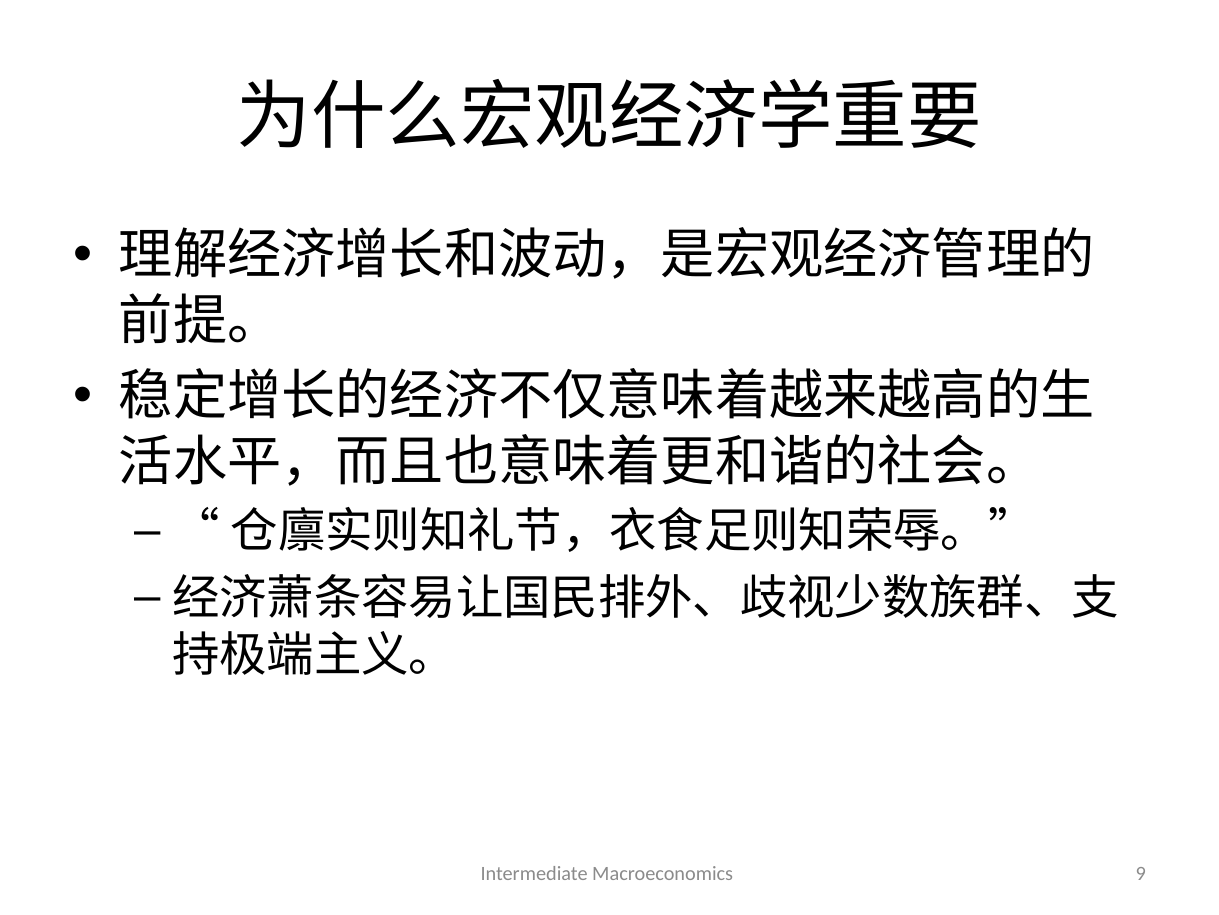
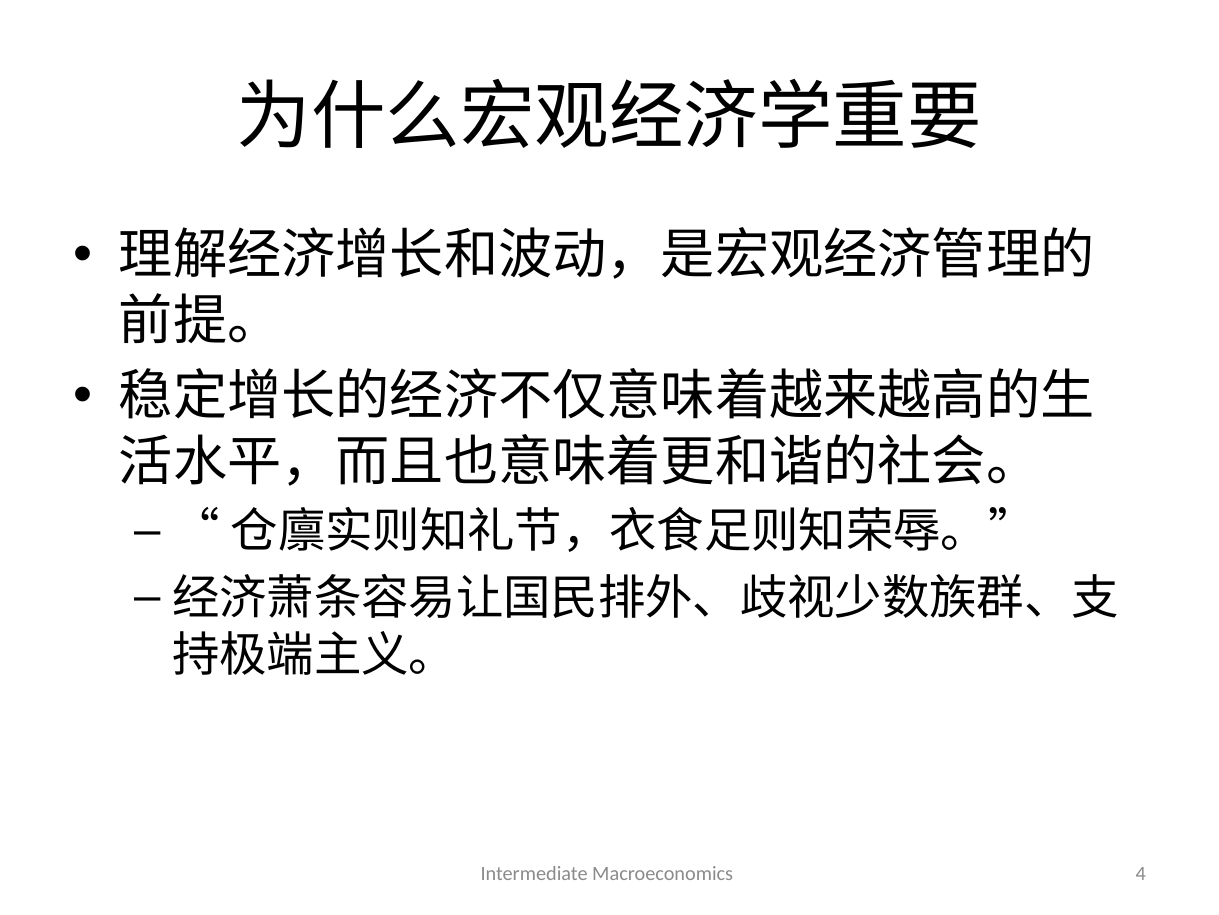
9: 9 -> 4
